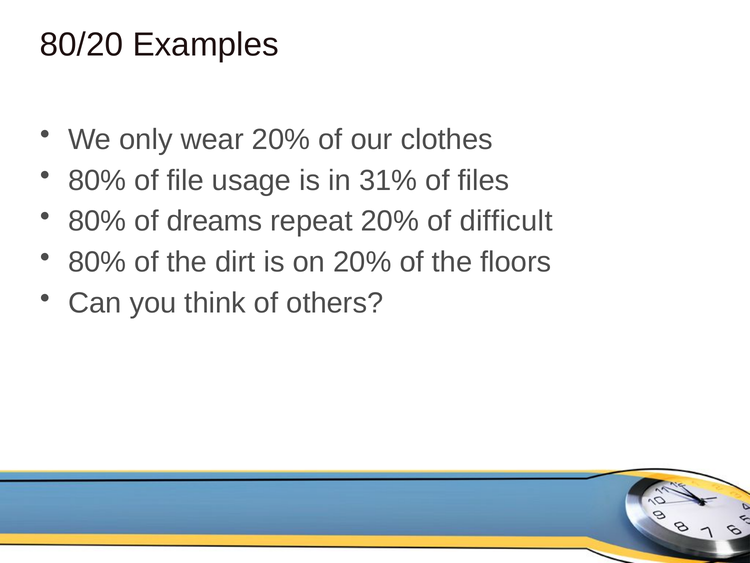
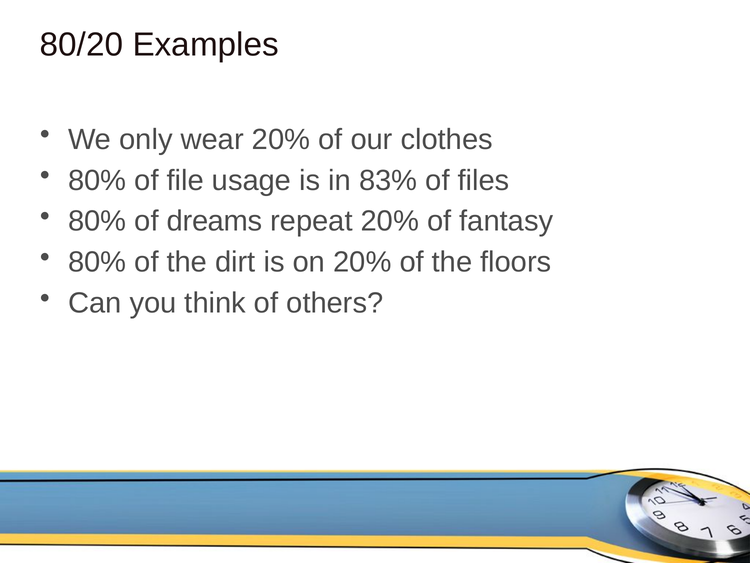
31%: 31% -> 83%
difficult: difficult -> fantasy
